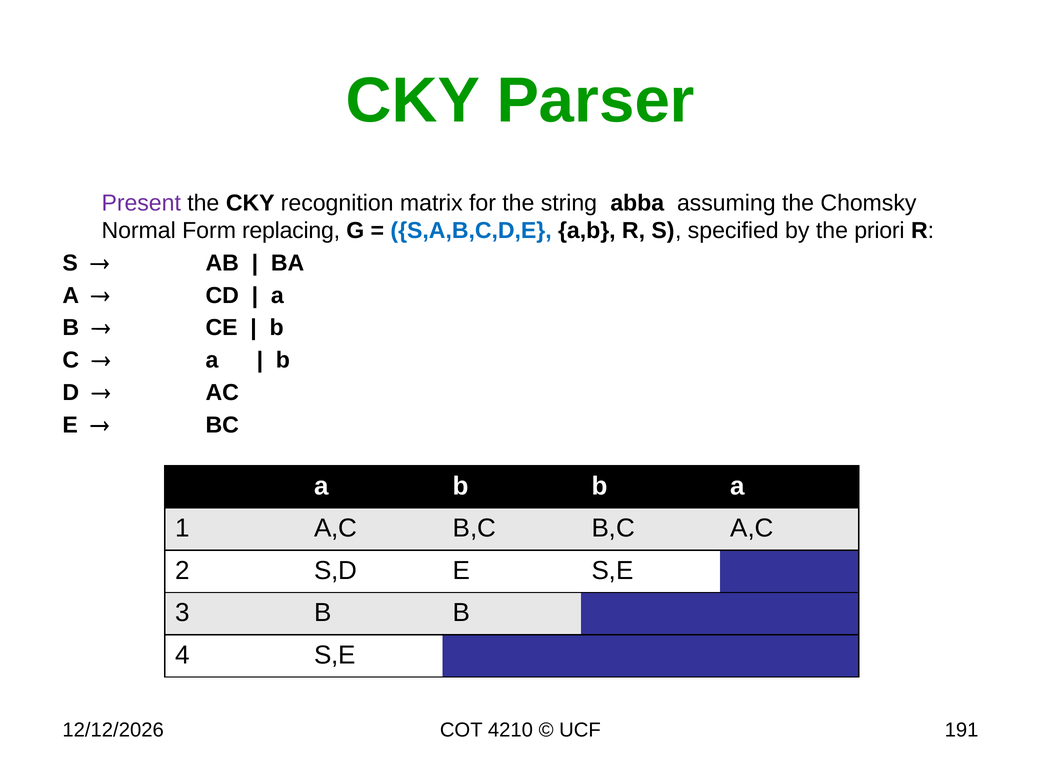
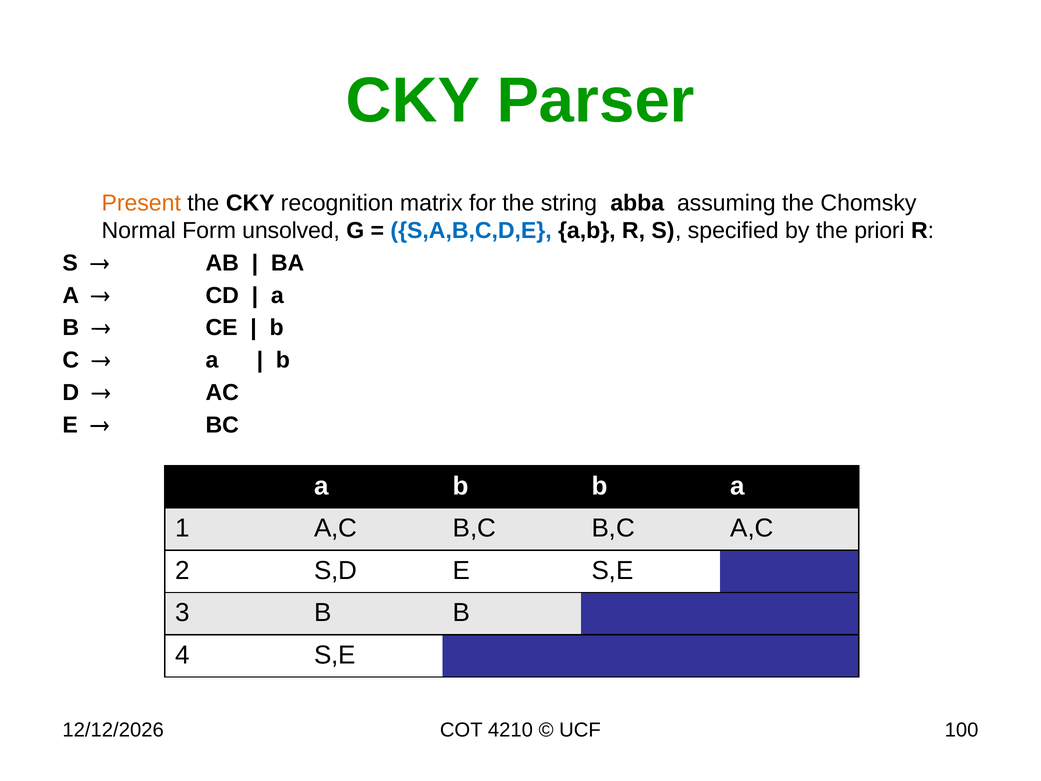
Present colour: purple -> orange
replacing: replacing -> unsolved
191: 191 -> 100
